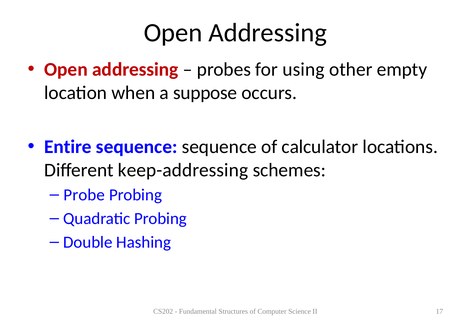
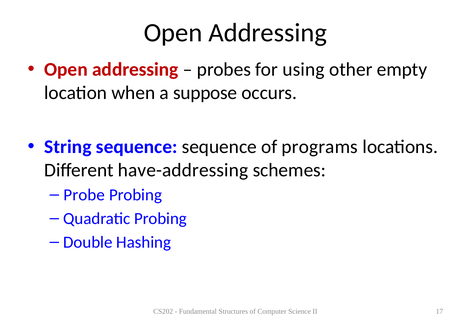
Entire: Entire -> String
calculator: calculator -> programs
keep-addressing: keep-addressing -> have-addressing
